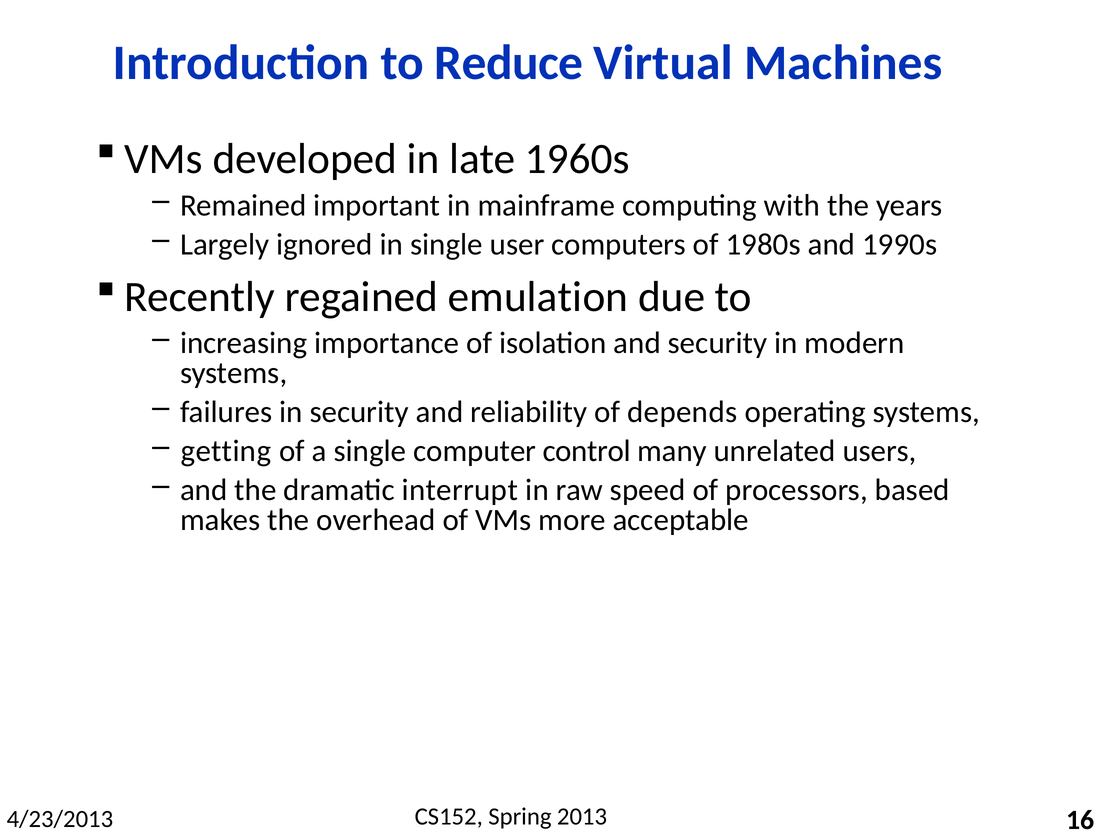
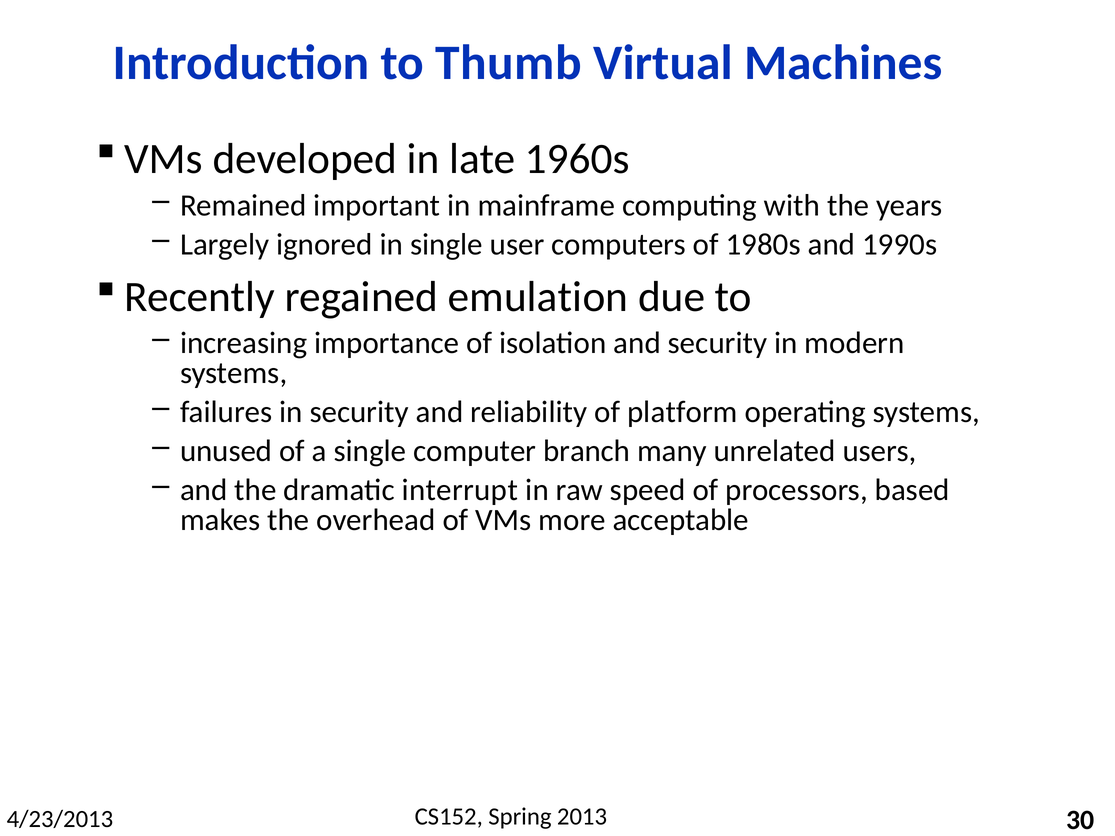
Reduce: Reduce -> Thumb
depends: depends -> platform
getting: getting -> unused
control: control -> branch
16: 16 -> 30
